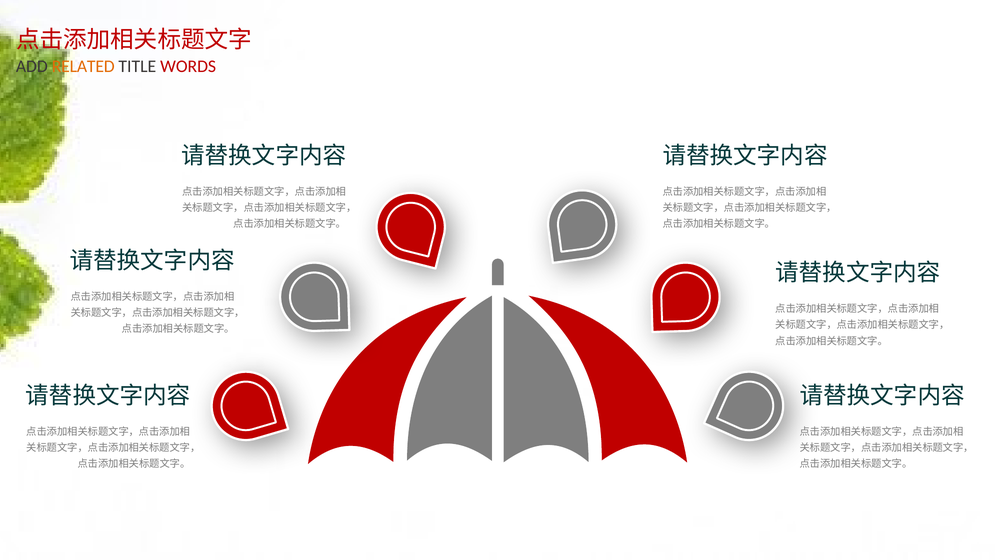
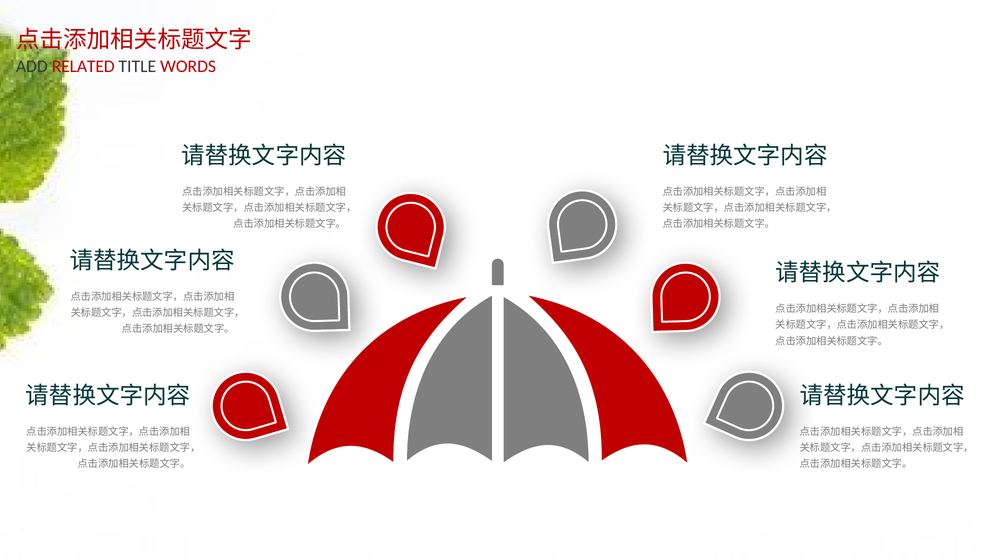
RELATED colour: orange -> red
